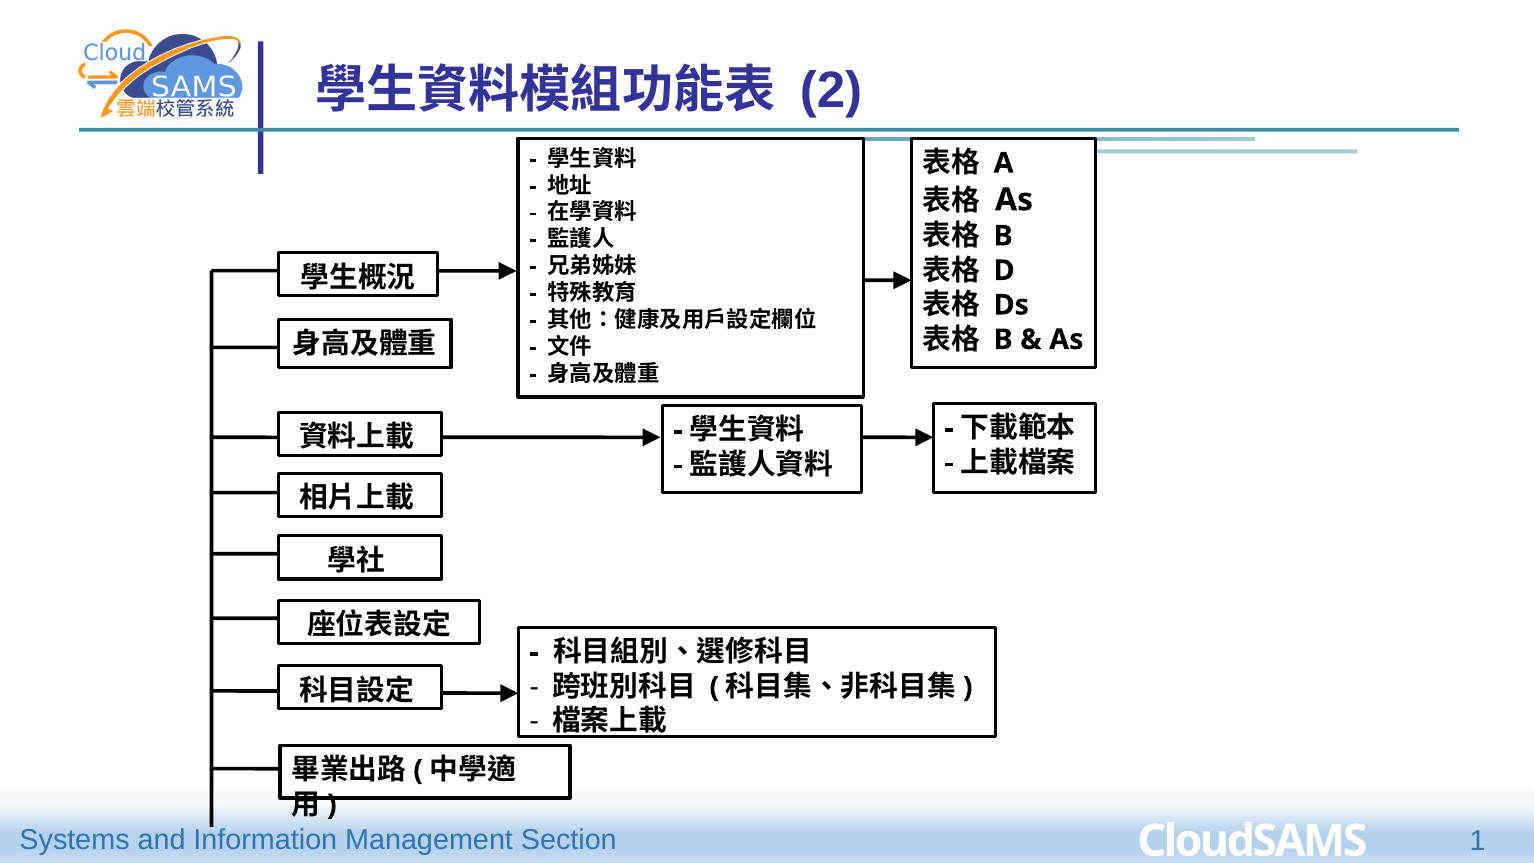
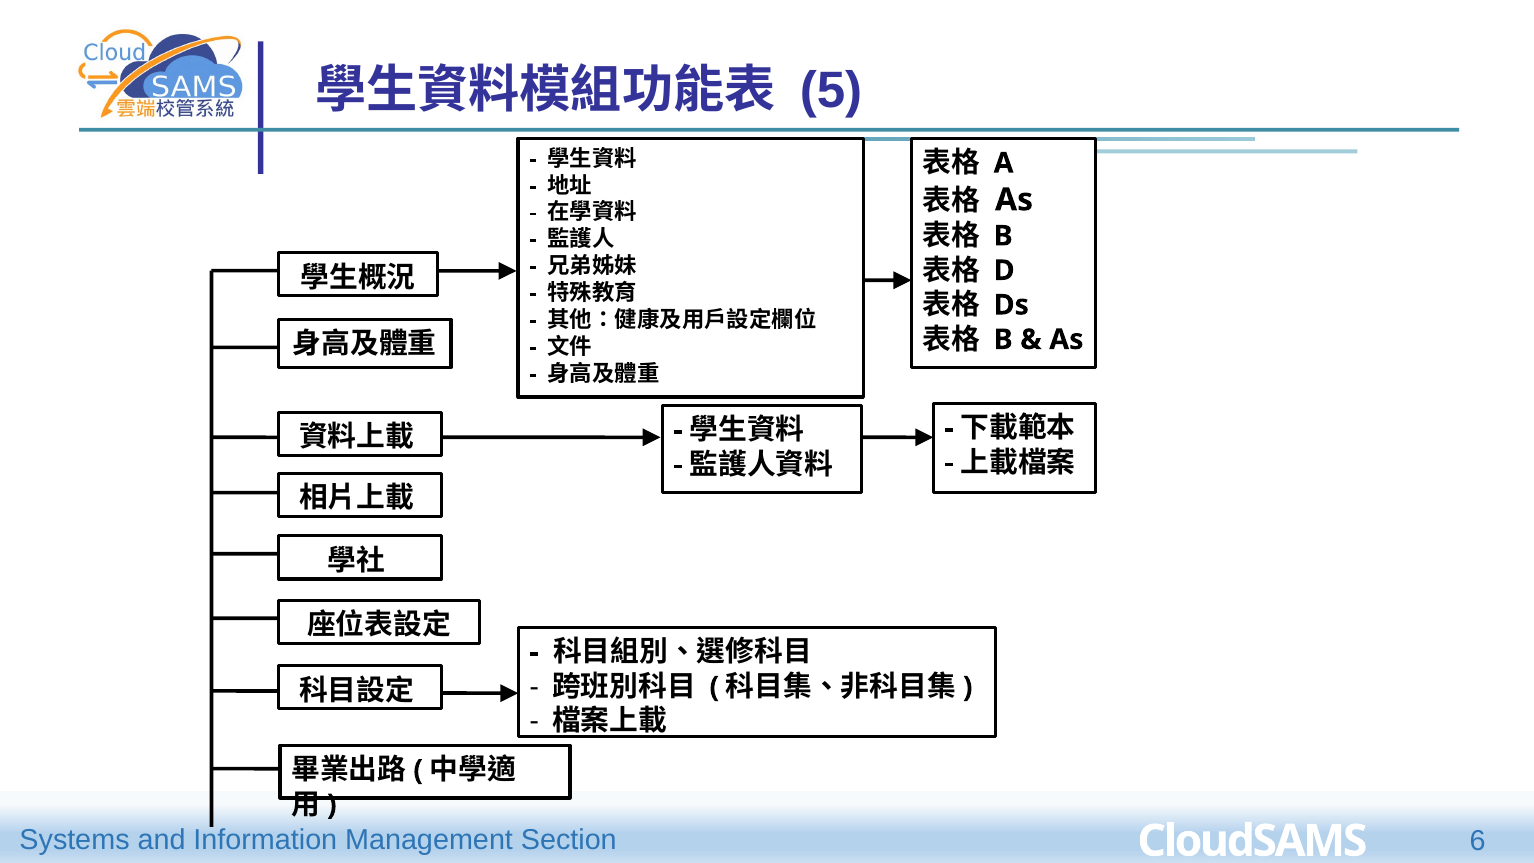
2: 2 -> 5
1: 1 -> 6
